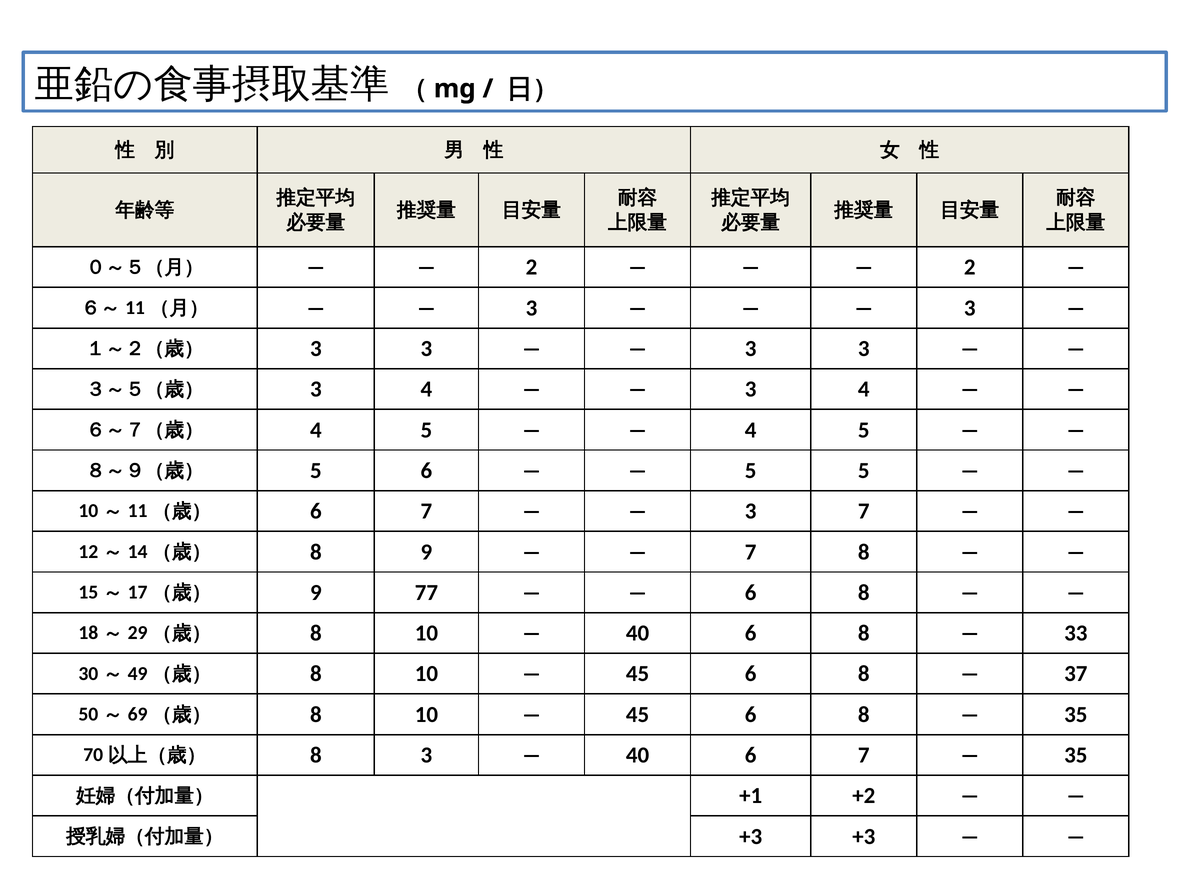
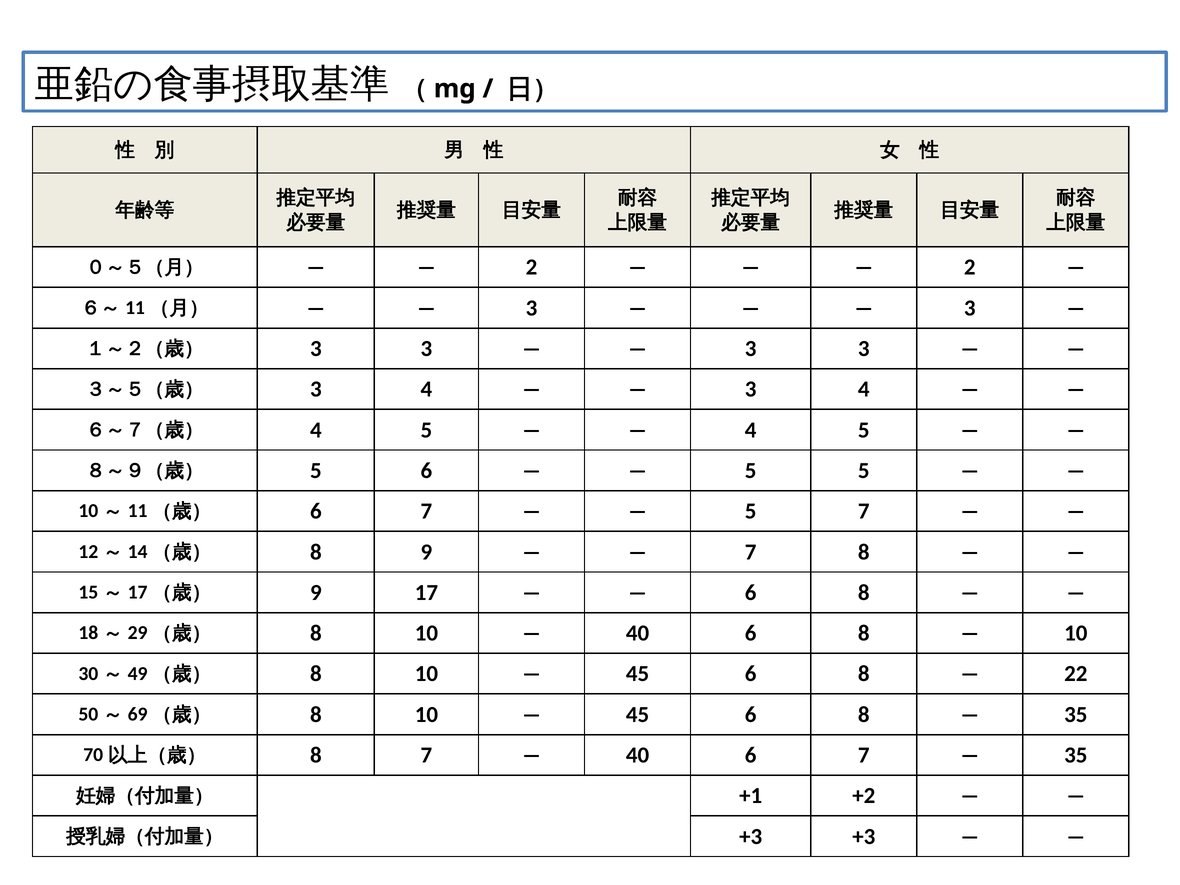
3 at (751, 511): 3 -> 5
77: 77 -> 17
33 at (1076, 633): 33 -> 10
37: 37 -> 22
8 3: 3 -> 7
